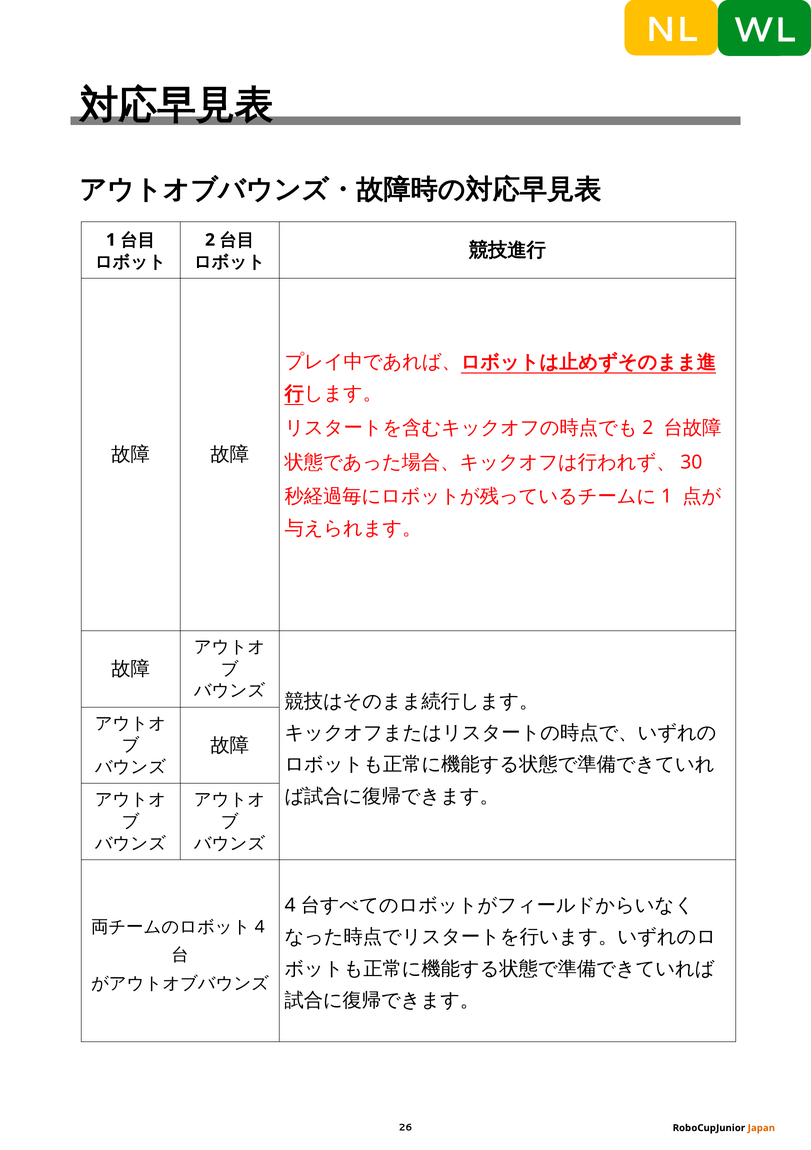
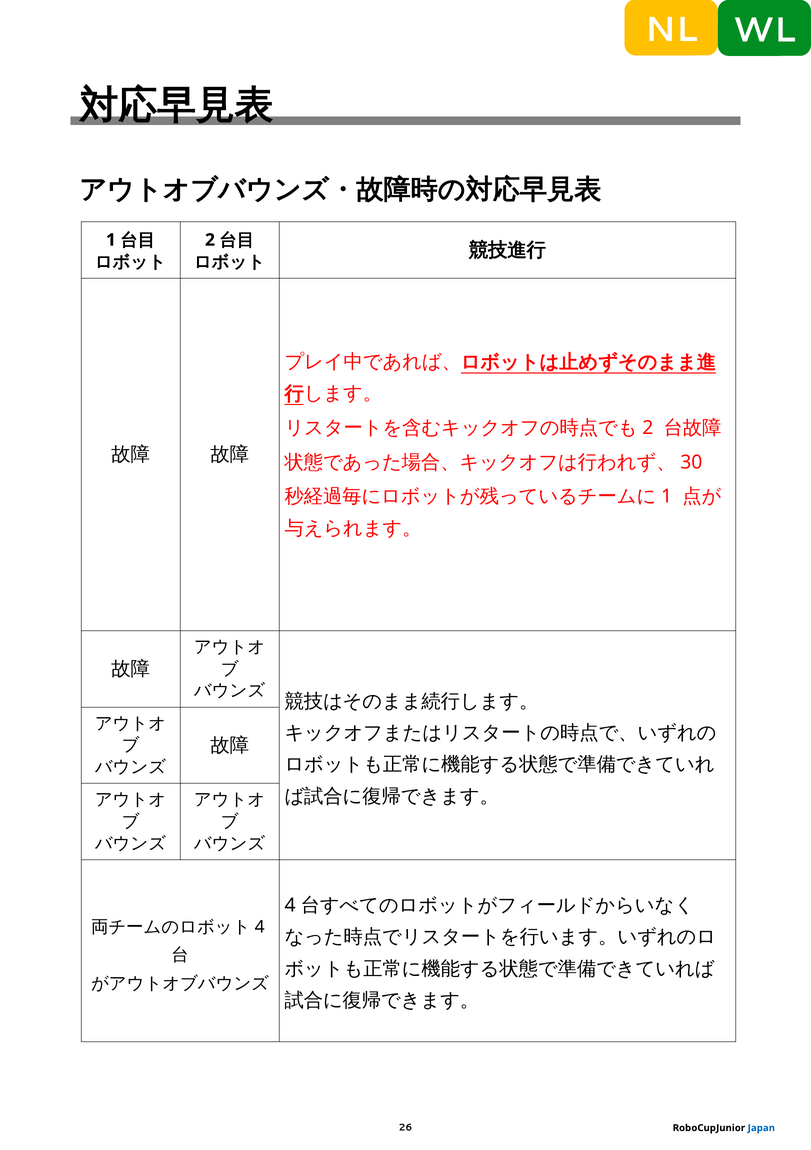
Japan colour: orange -> blue
